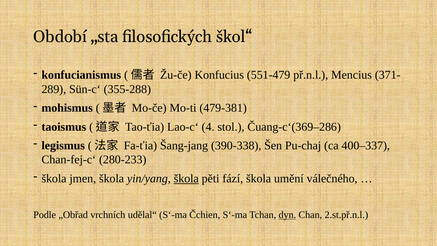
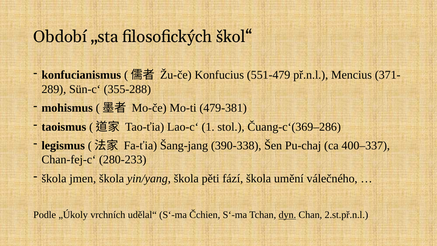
4: 4 -> 1
škola at (186, 178) underline: present -> none
„Obřad: „Obřad -> „Úkoly
